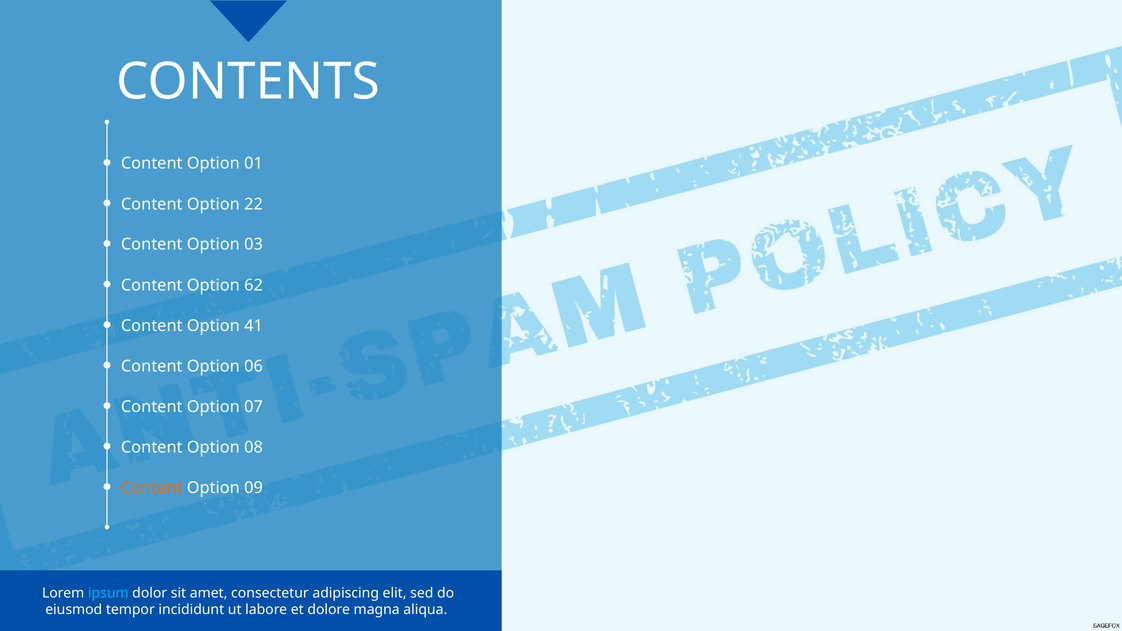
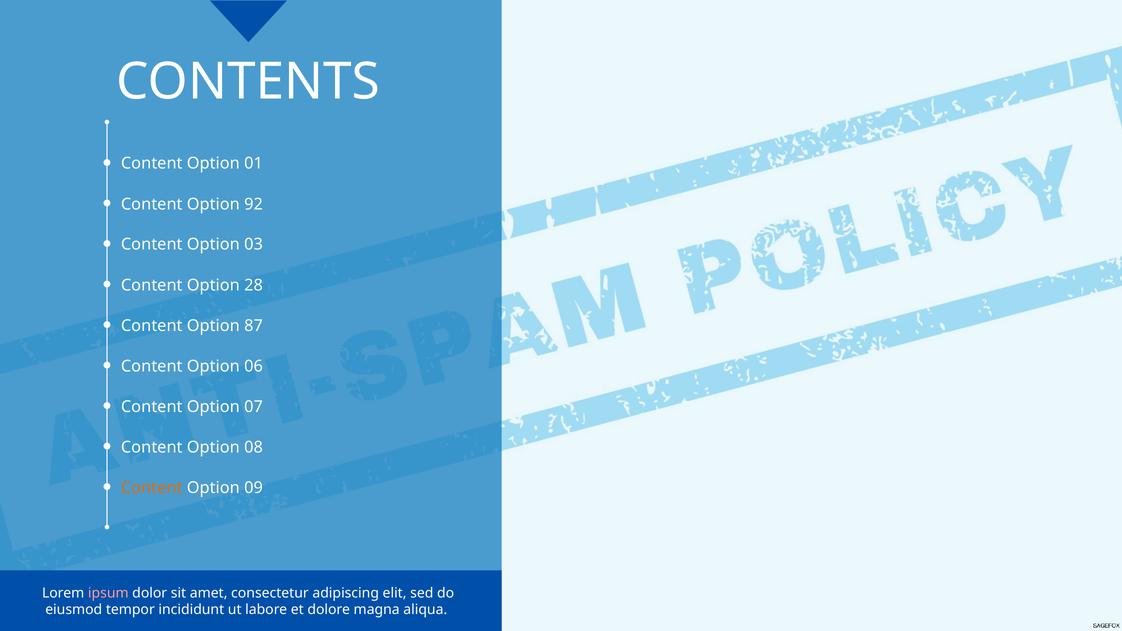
22: 22 -> 92
62: 62 -> 28
41: 41 -> 87
ipsum colour: light blue -> pink
